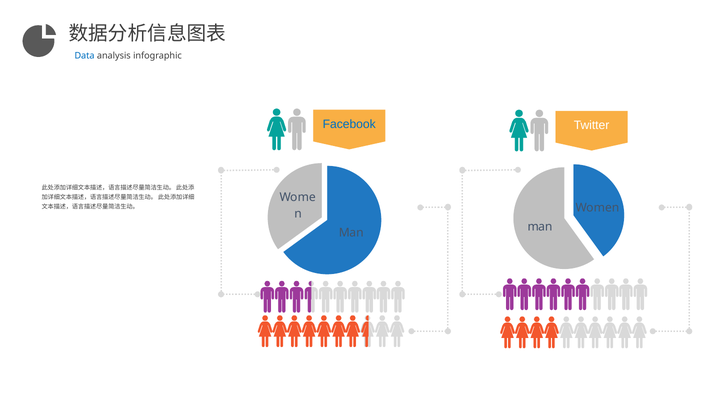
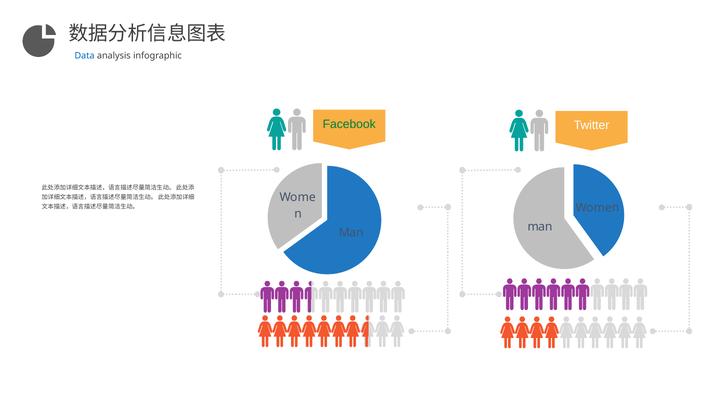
Facebook colour: blue -> green
